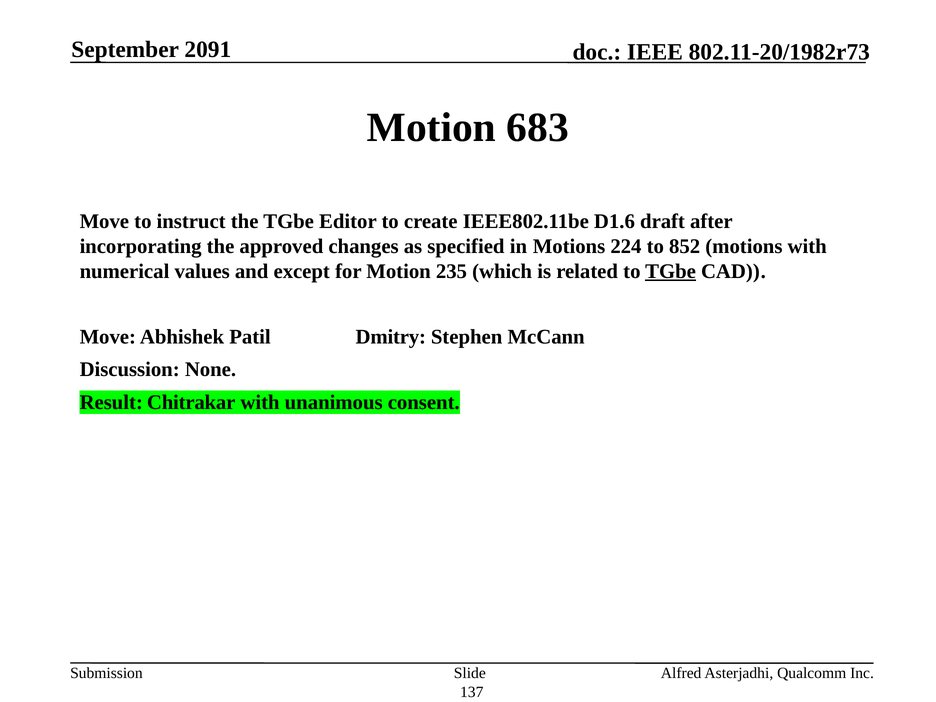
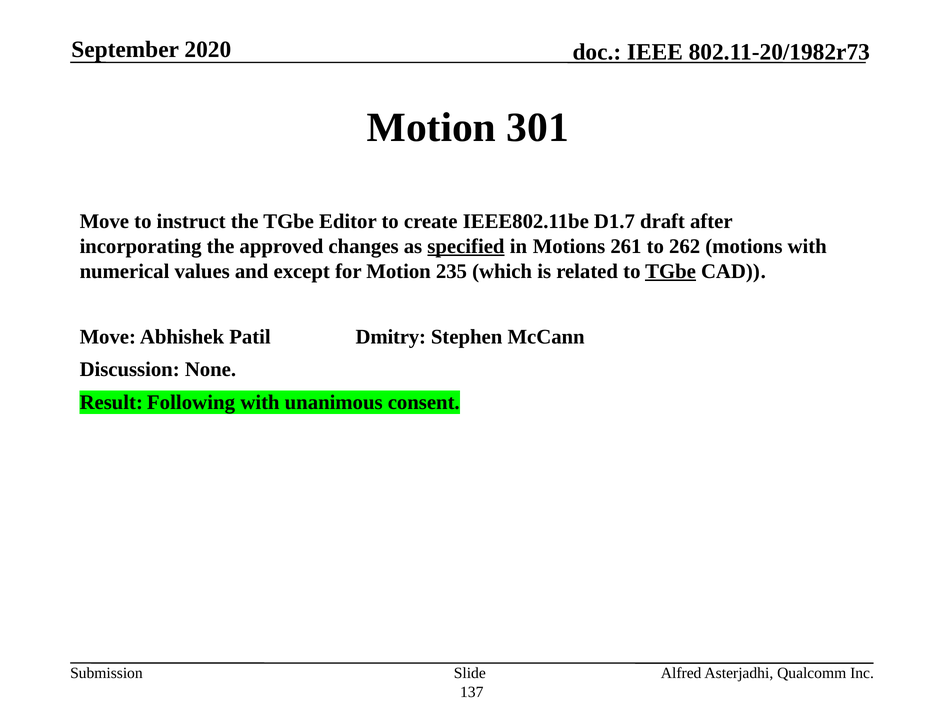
2091: 2091 -> 2020
683: 683 -> 301
D1.6: D1.6 -> D1.7
specified underline: none -> present
224: 224 -> 261
852: 852 -> 262
Chitrakar: Chitrakar -> Following
